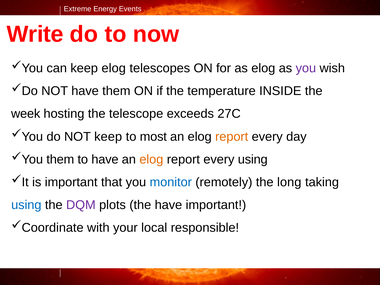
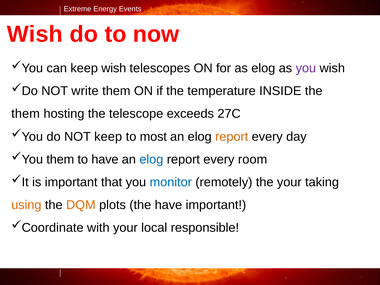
Write at (35, 34): Write -> Wish
keep elog: elog -> wish
NOT have: have -> write
week at (26, 114): week -> them
elog at (151, 159) colour: orange -> blue
every using: using -> room
the long: long -> your
using at (26, 205) colour: blue -> orange
DQM colour: purple -> orange
